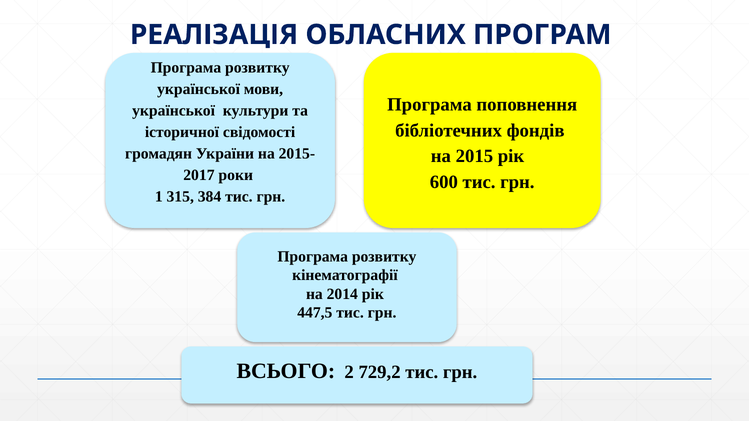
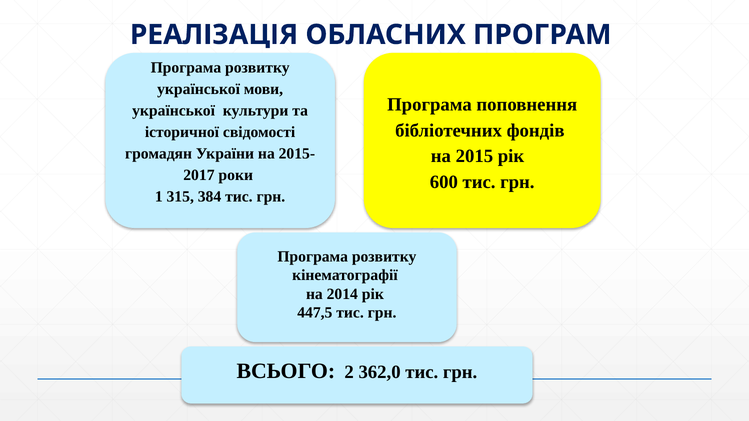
729,2: 729,2 -> 362,0
